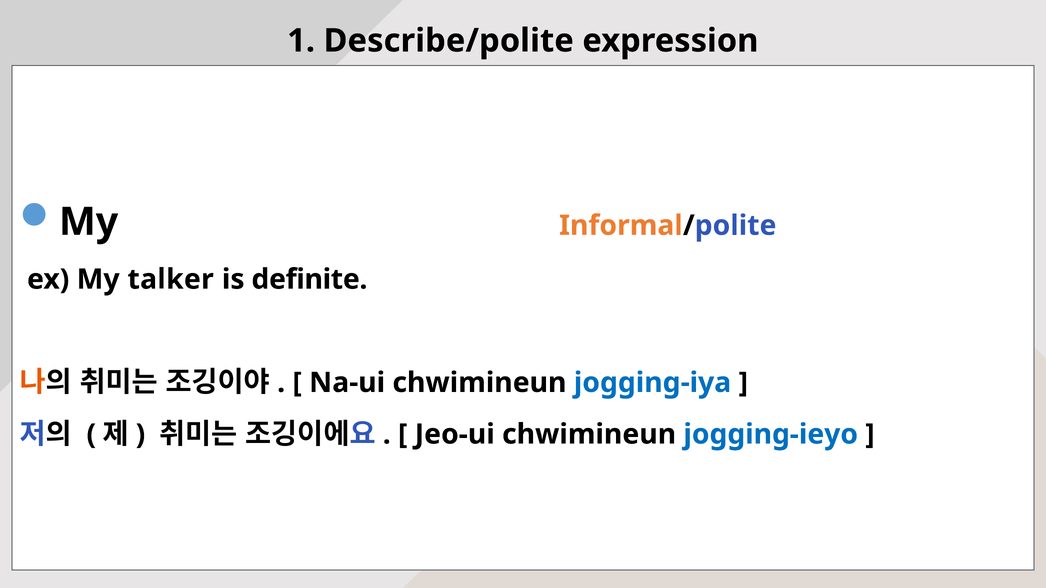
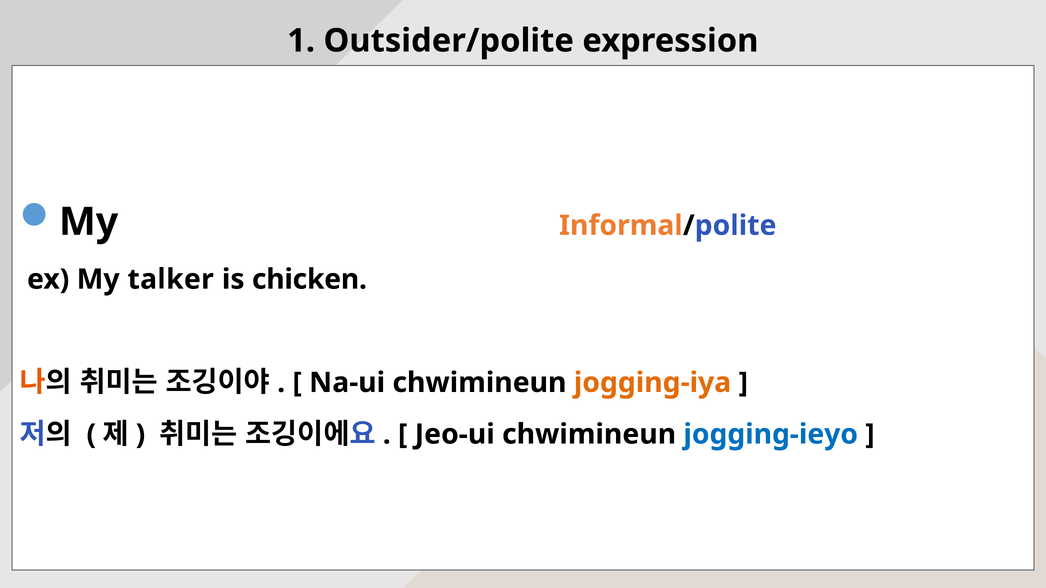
Describe/polite: Describe/polite -> Outsider/polite
definite: definite -> chicken
jogging-iya colour: blue -> orange
